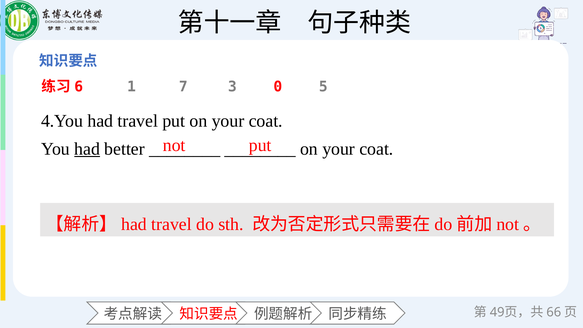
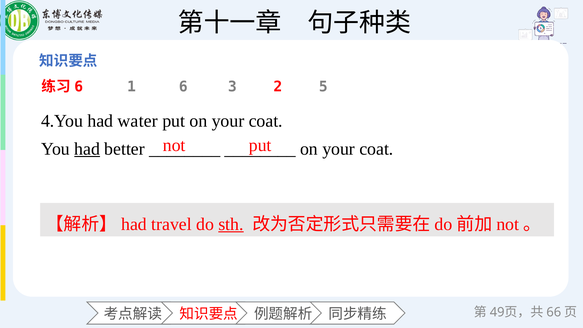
7: 7 -> 6
0: 0 -> 2
had travel: travel -> water
sth underline: none -> present
